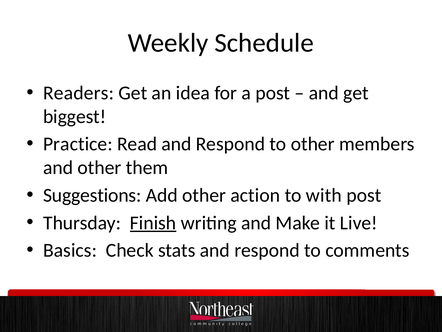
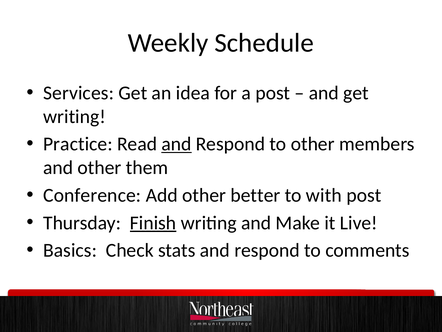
Readers: Readers -> Services
biggest at (75, 116): biggest -> writing
and at (176, 144) underline: none -> present
Suggestions: Suggestions -> Conference
action: action -> better
